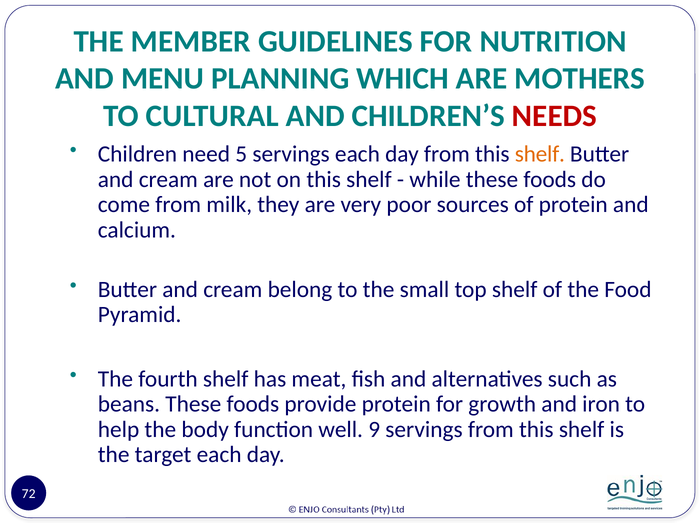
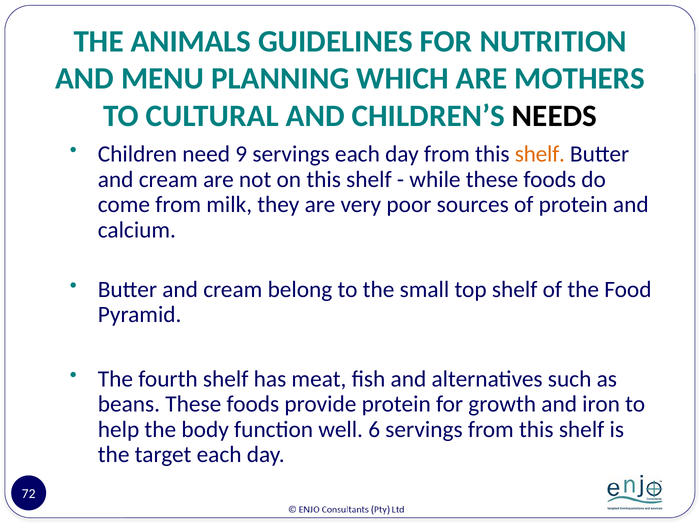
MEMBER: MEMBER -> ANIMALS
NEEDS colour: red -> black
5: 5 -> 9
9: 9 -> 6
